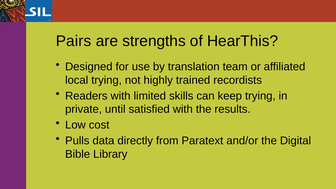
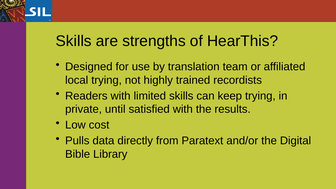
Pairs at (74, 41): Pairs -> Skills
